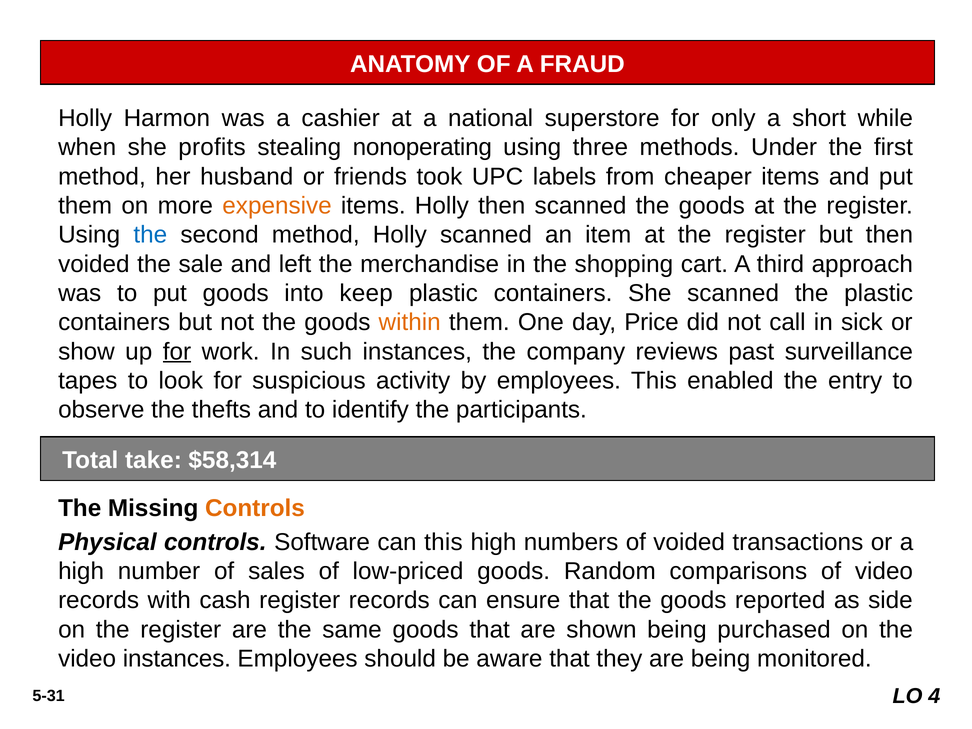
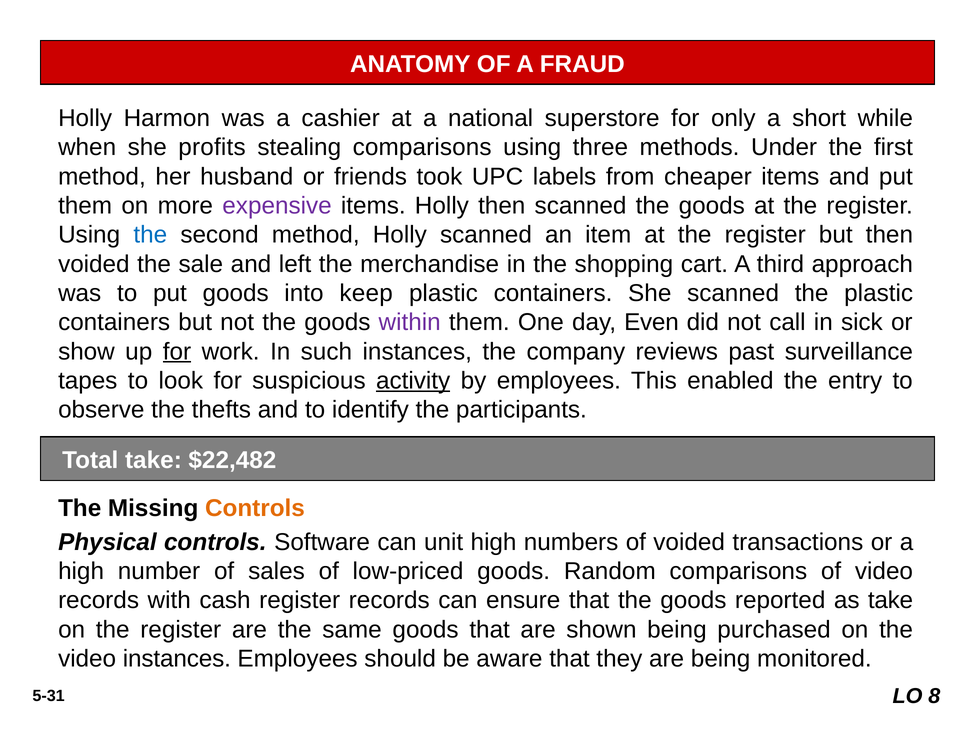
stealing nonoperating: nonoperating -> comparisons
expensive colour: orange -> purple
within colour: orange -> purple
Price: Price -> Even
activity underline: none -> present
$58,314: $58,314 -> $22,482
can this: this -> unit
as side: side -> take
4: 4 -> 8
